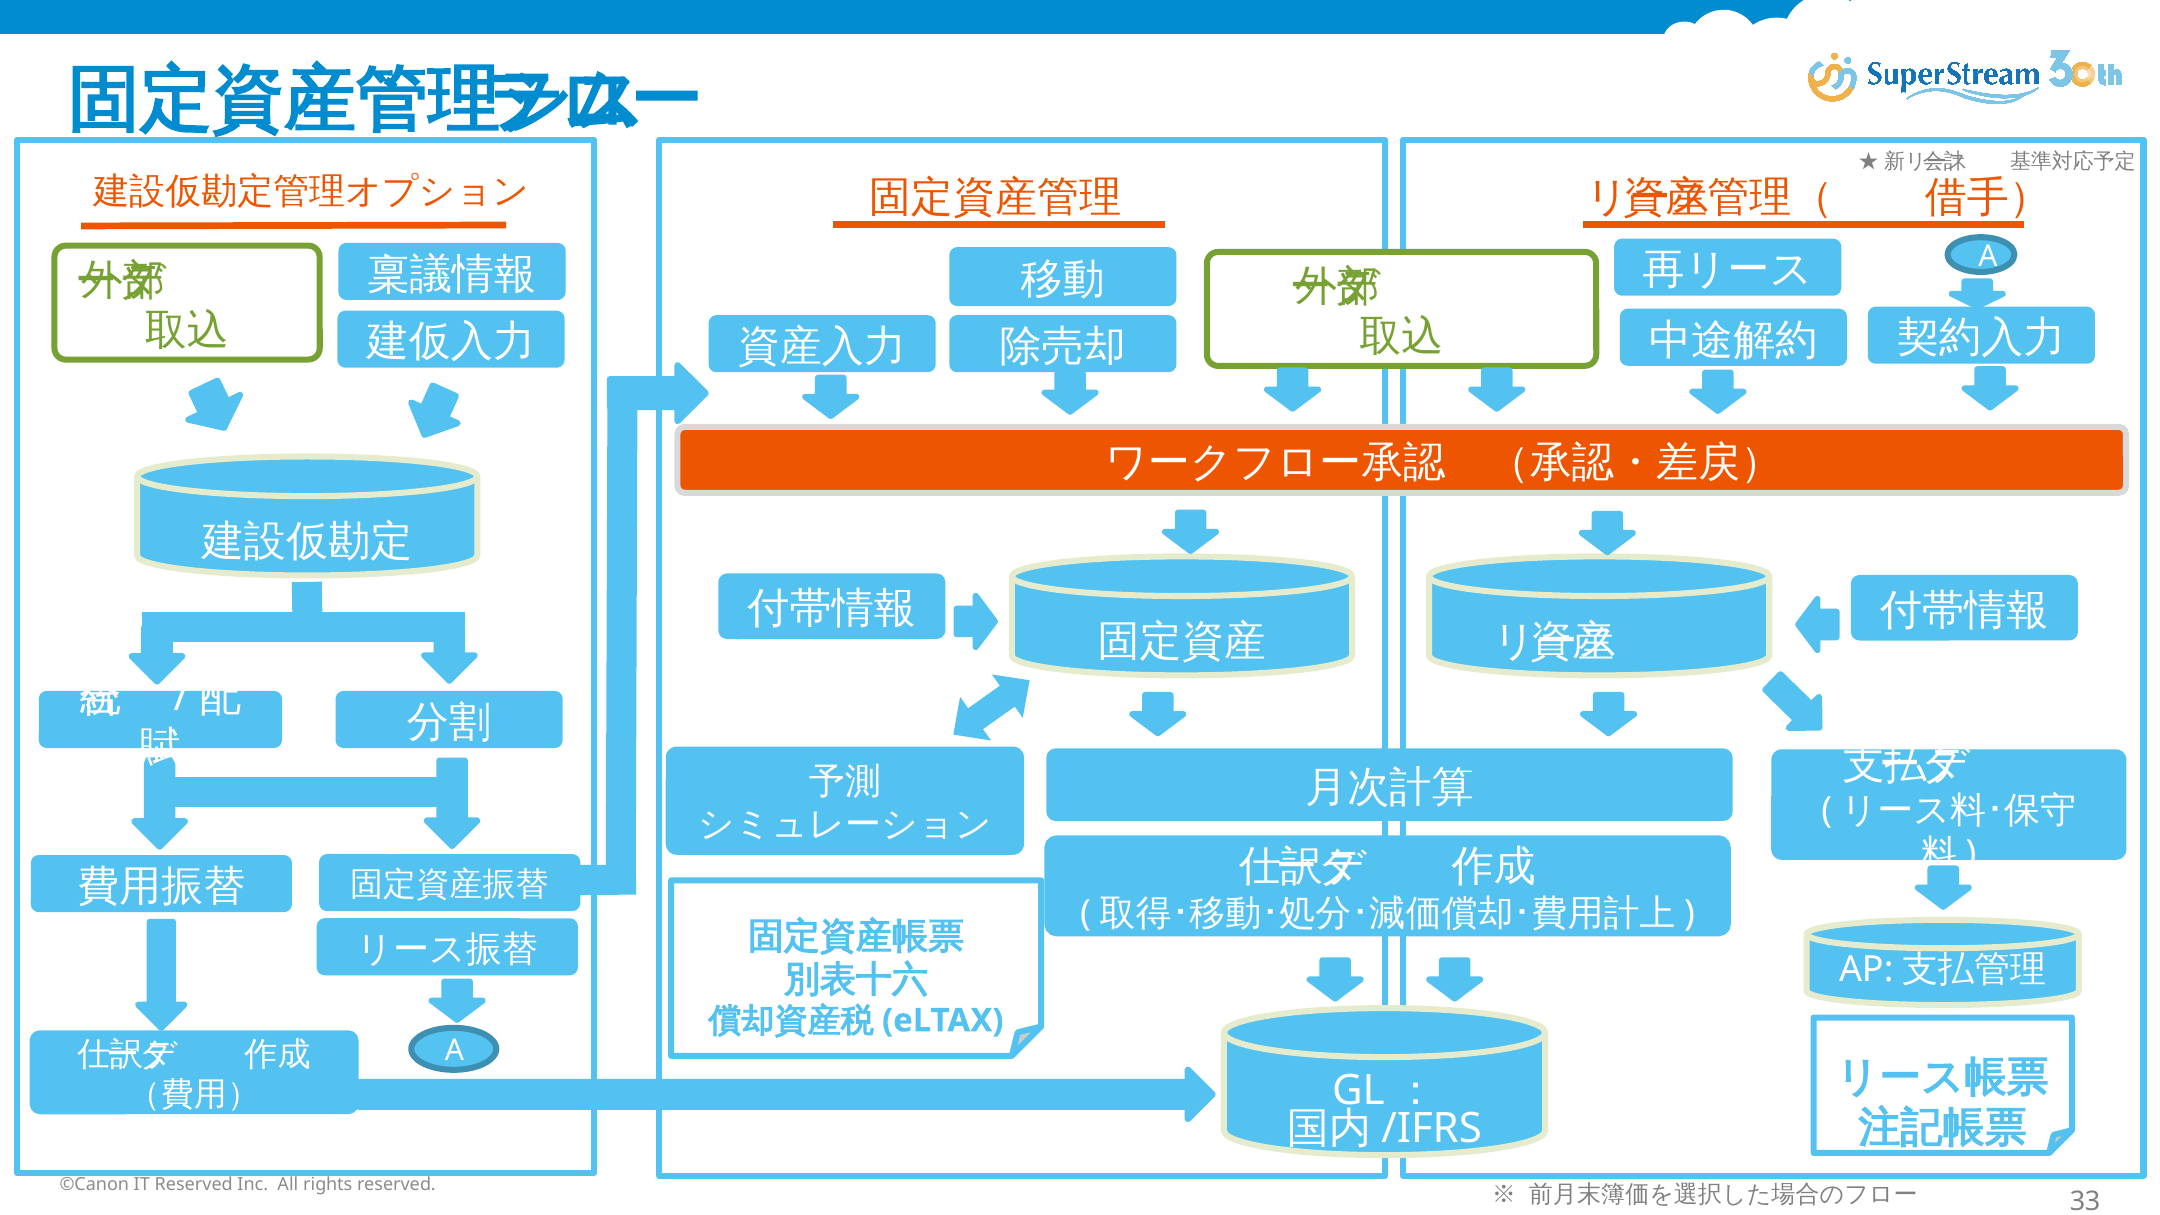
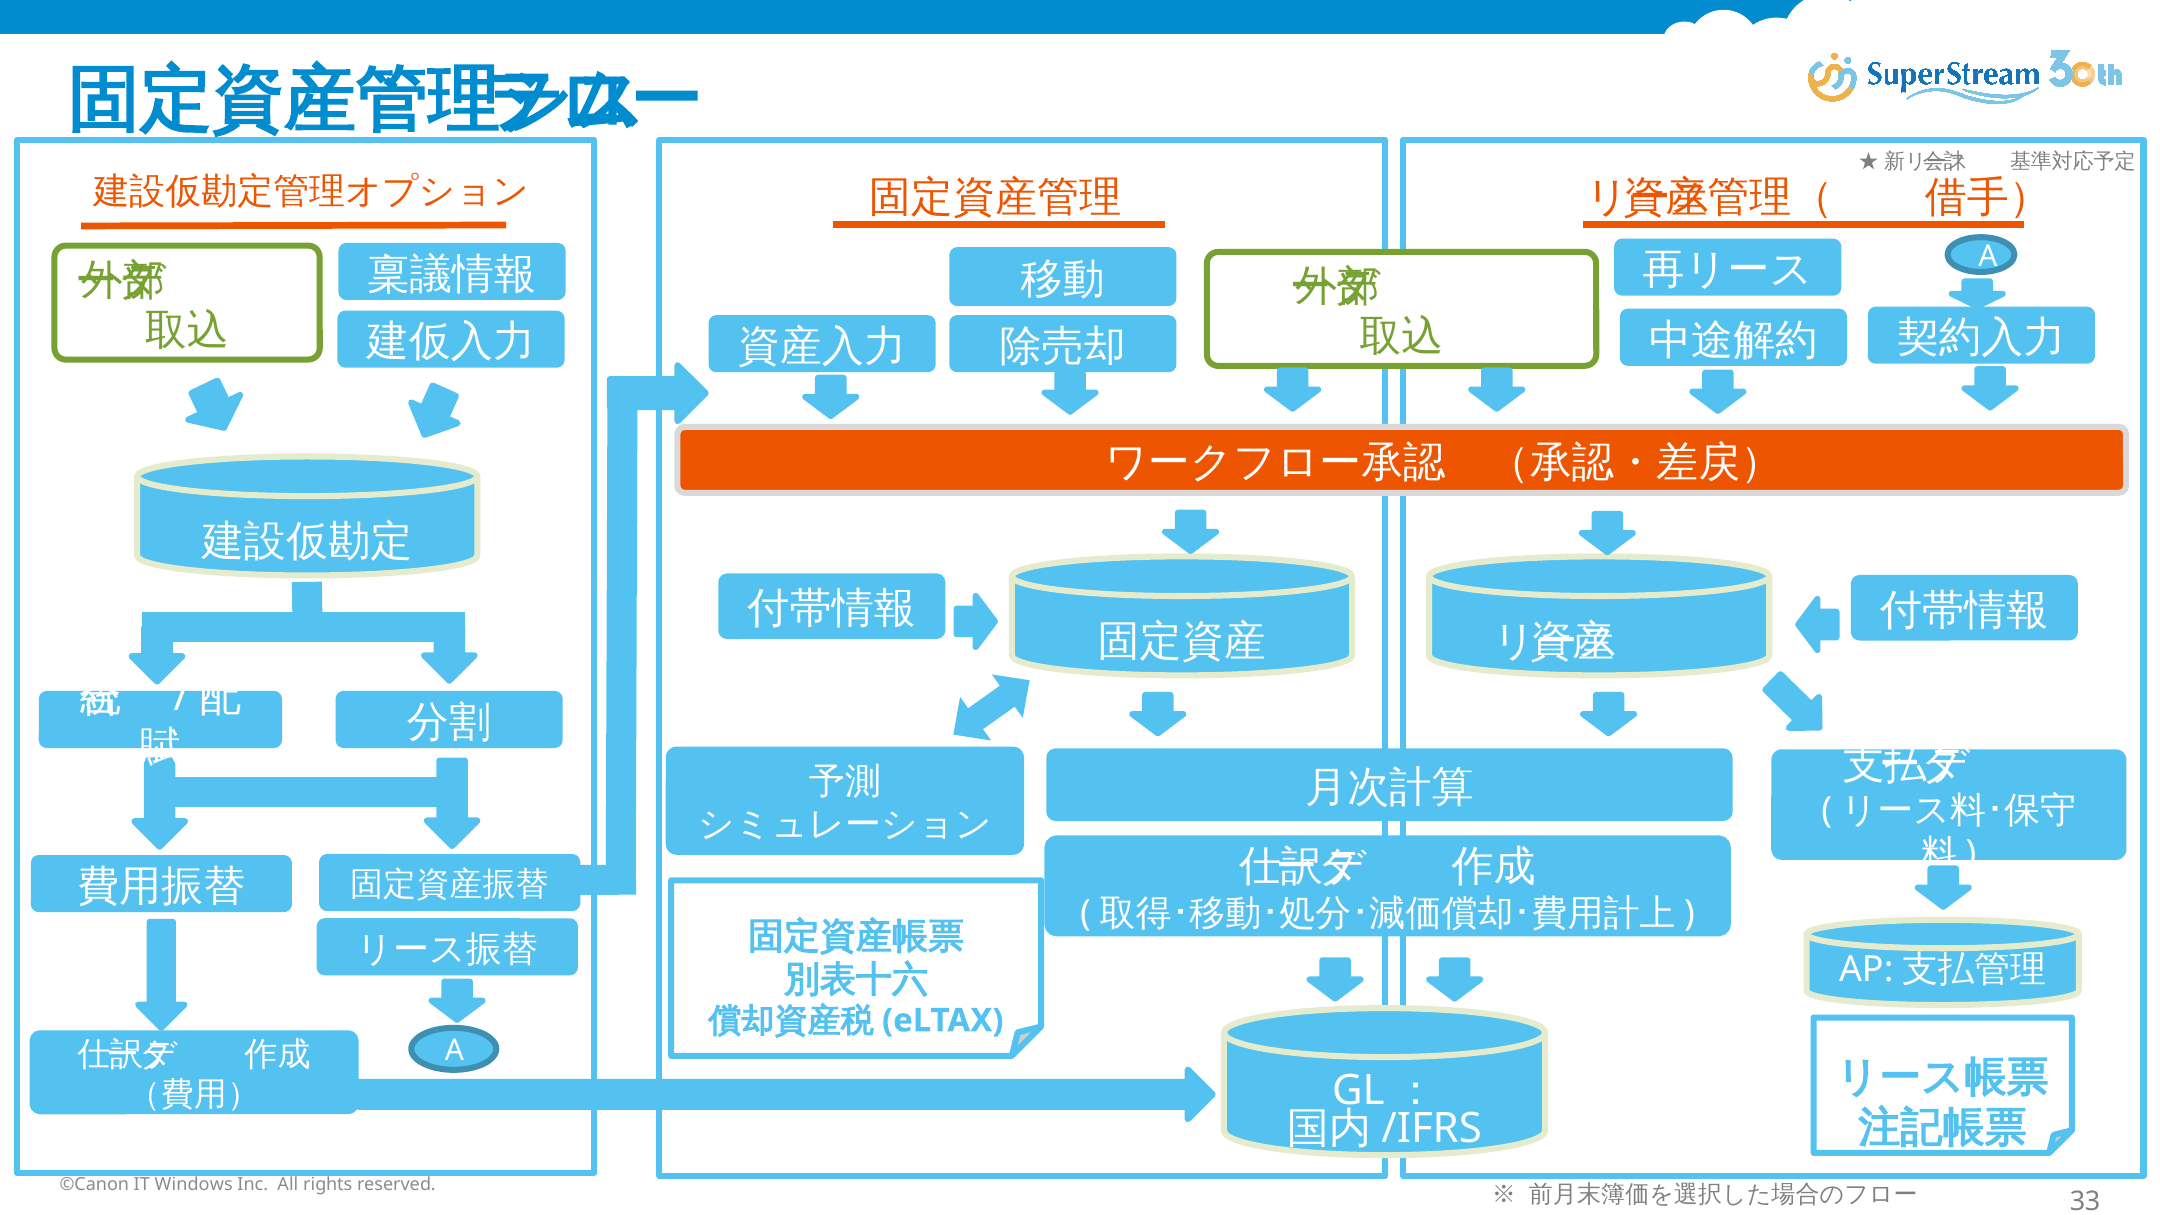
IT Reserved: Reserved -> Windows
